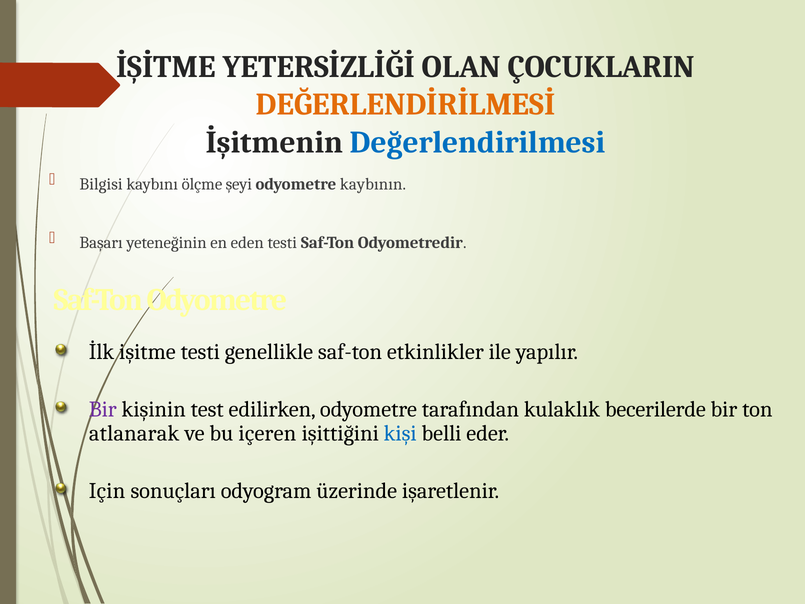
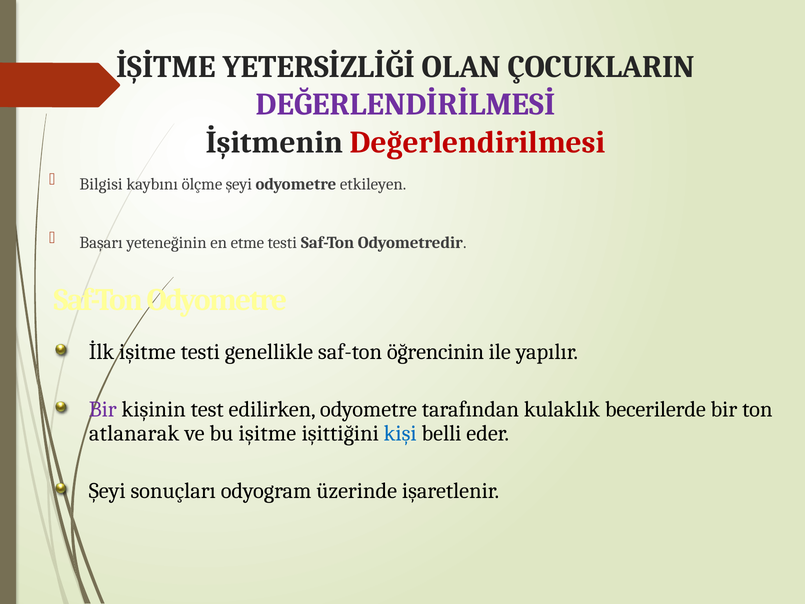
DEĞERLENDİRİLMESİ colour: orange -> purple
Değerlendirilmesi colour: blue -> red
kaybının: kaybının -> etkileyen
eden: eden -> etme
etkinlikler: etkinlikler -> öğrencinin
bu içeren: içeren -> işitme
Için at (107, 490): Için -> Şeyi
